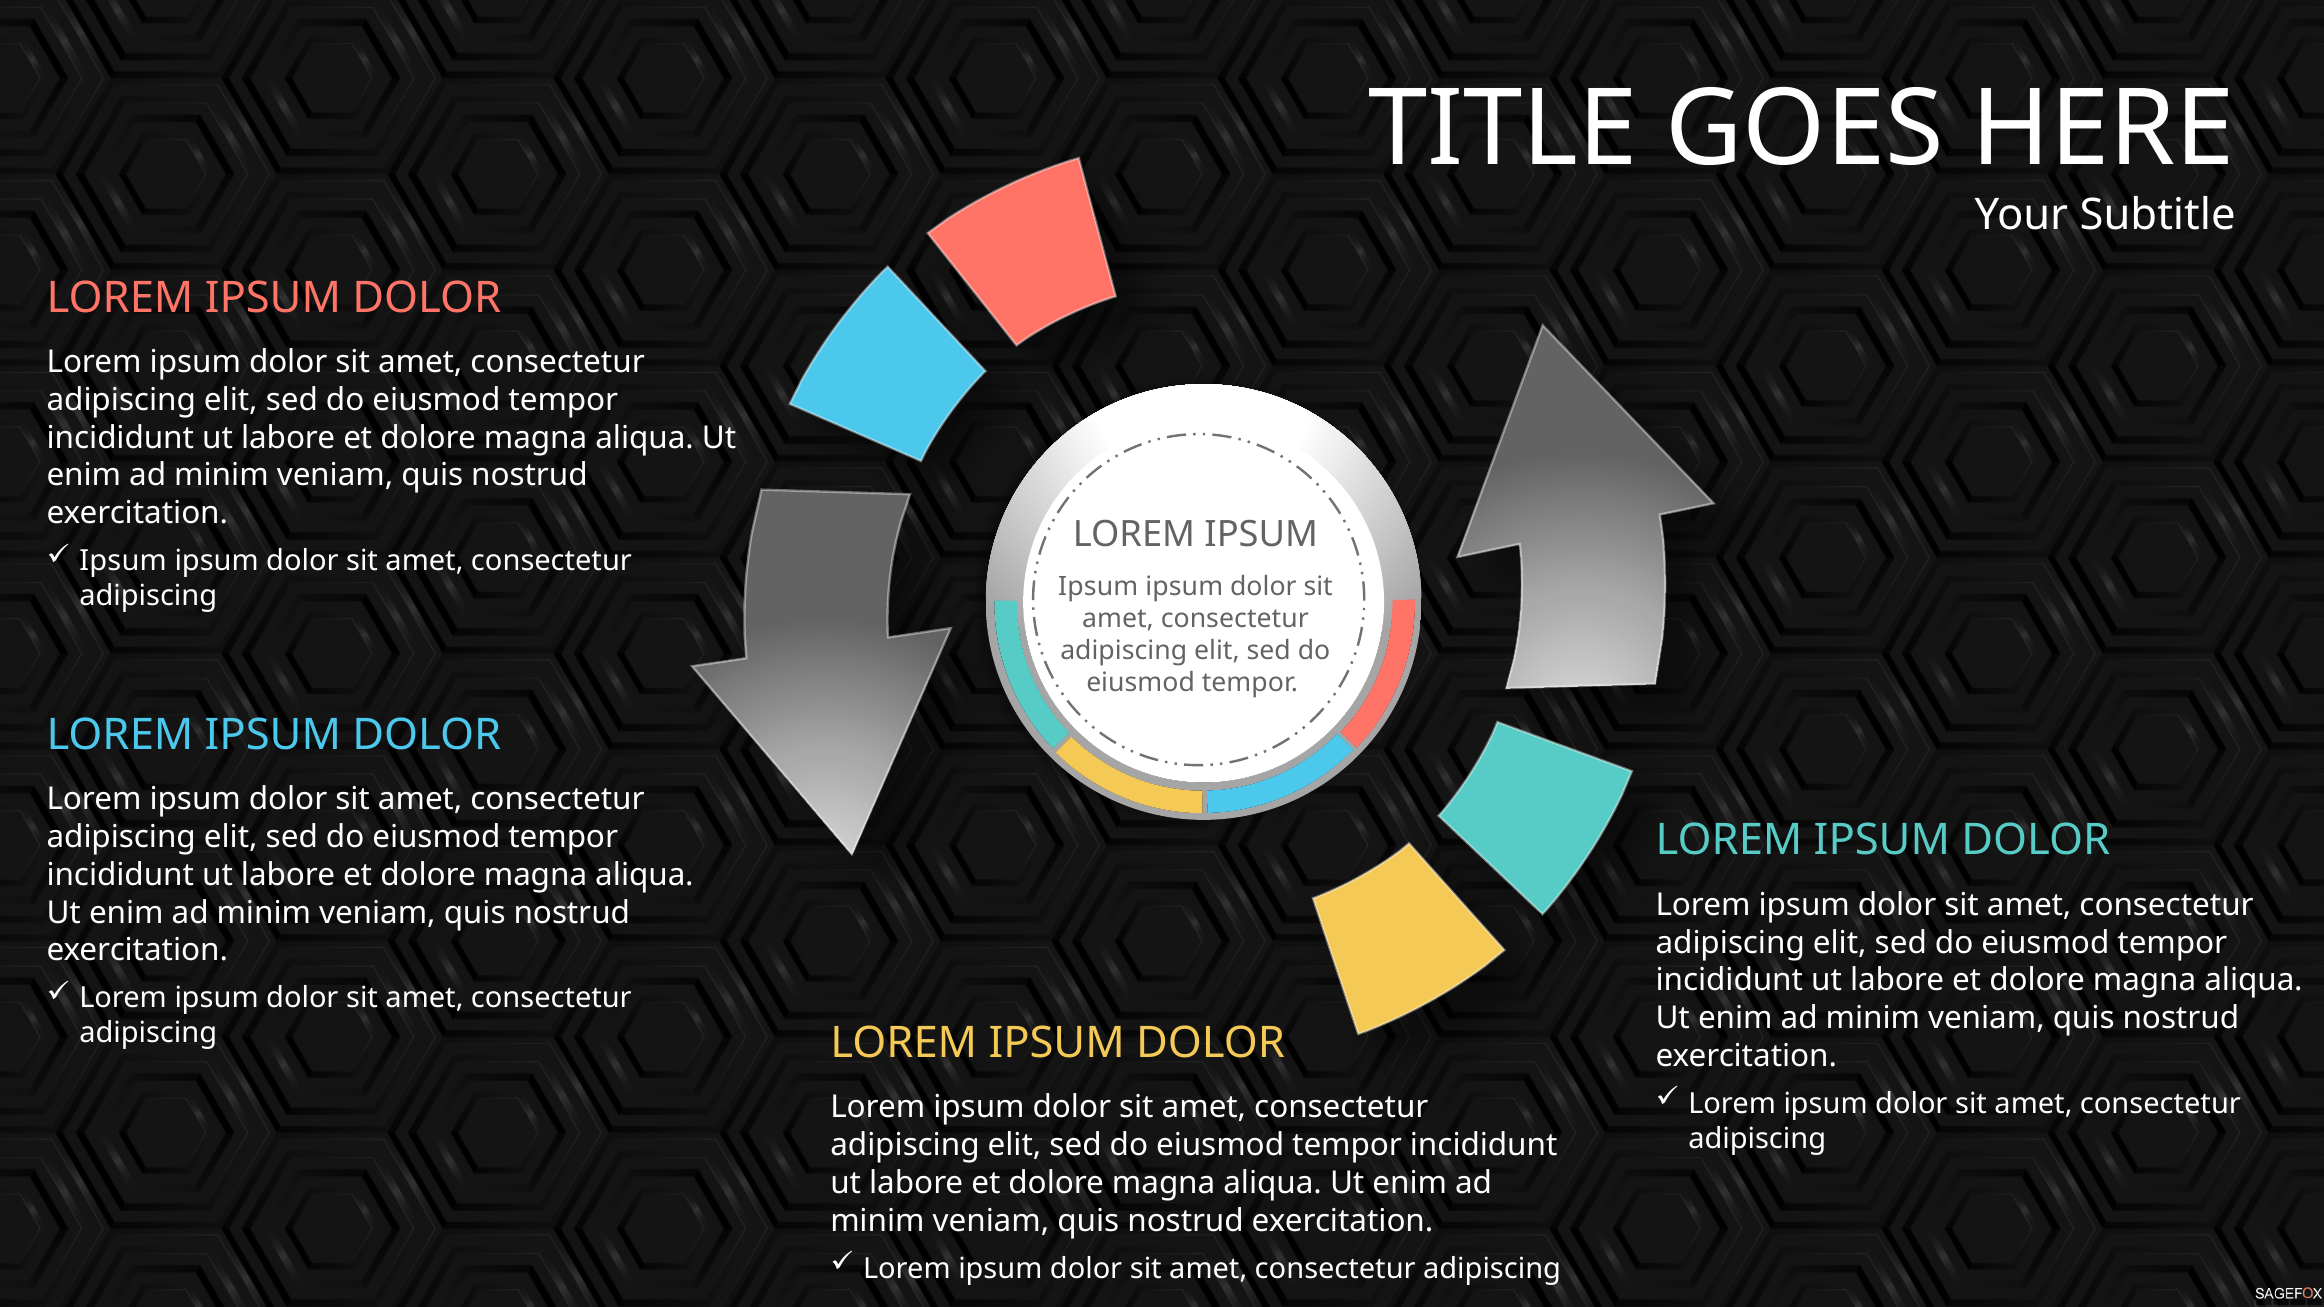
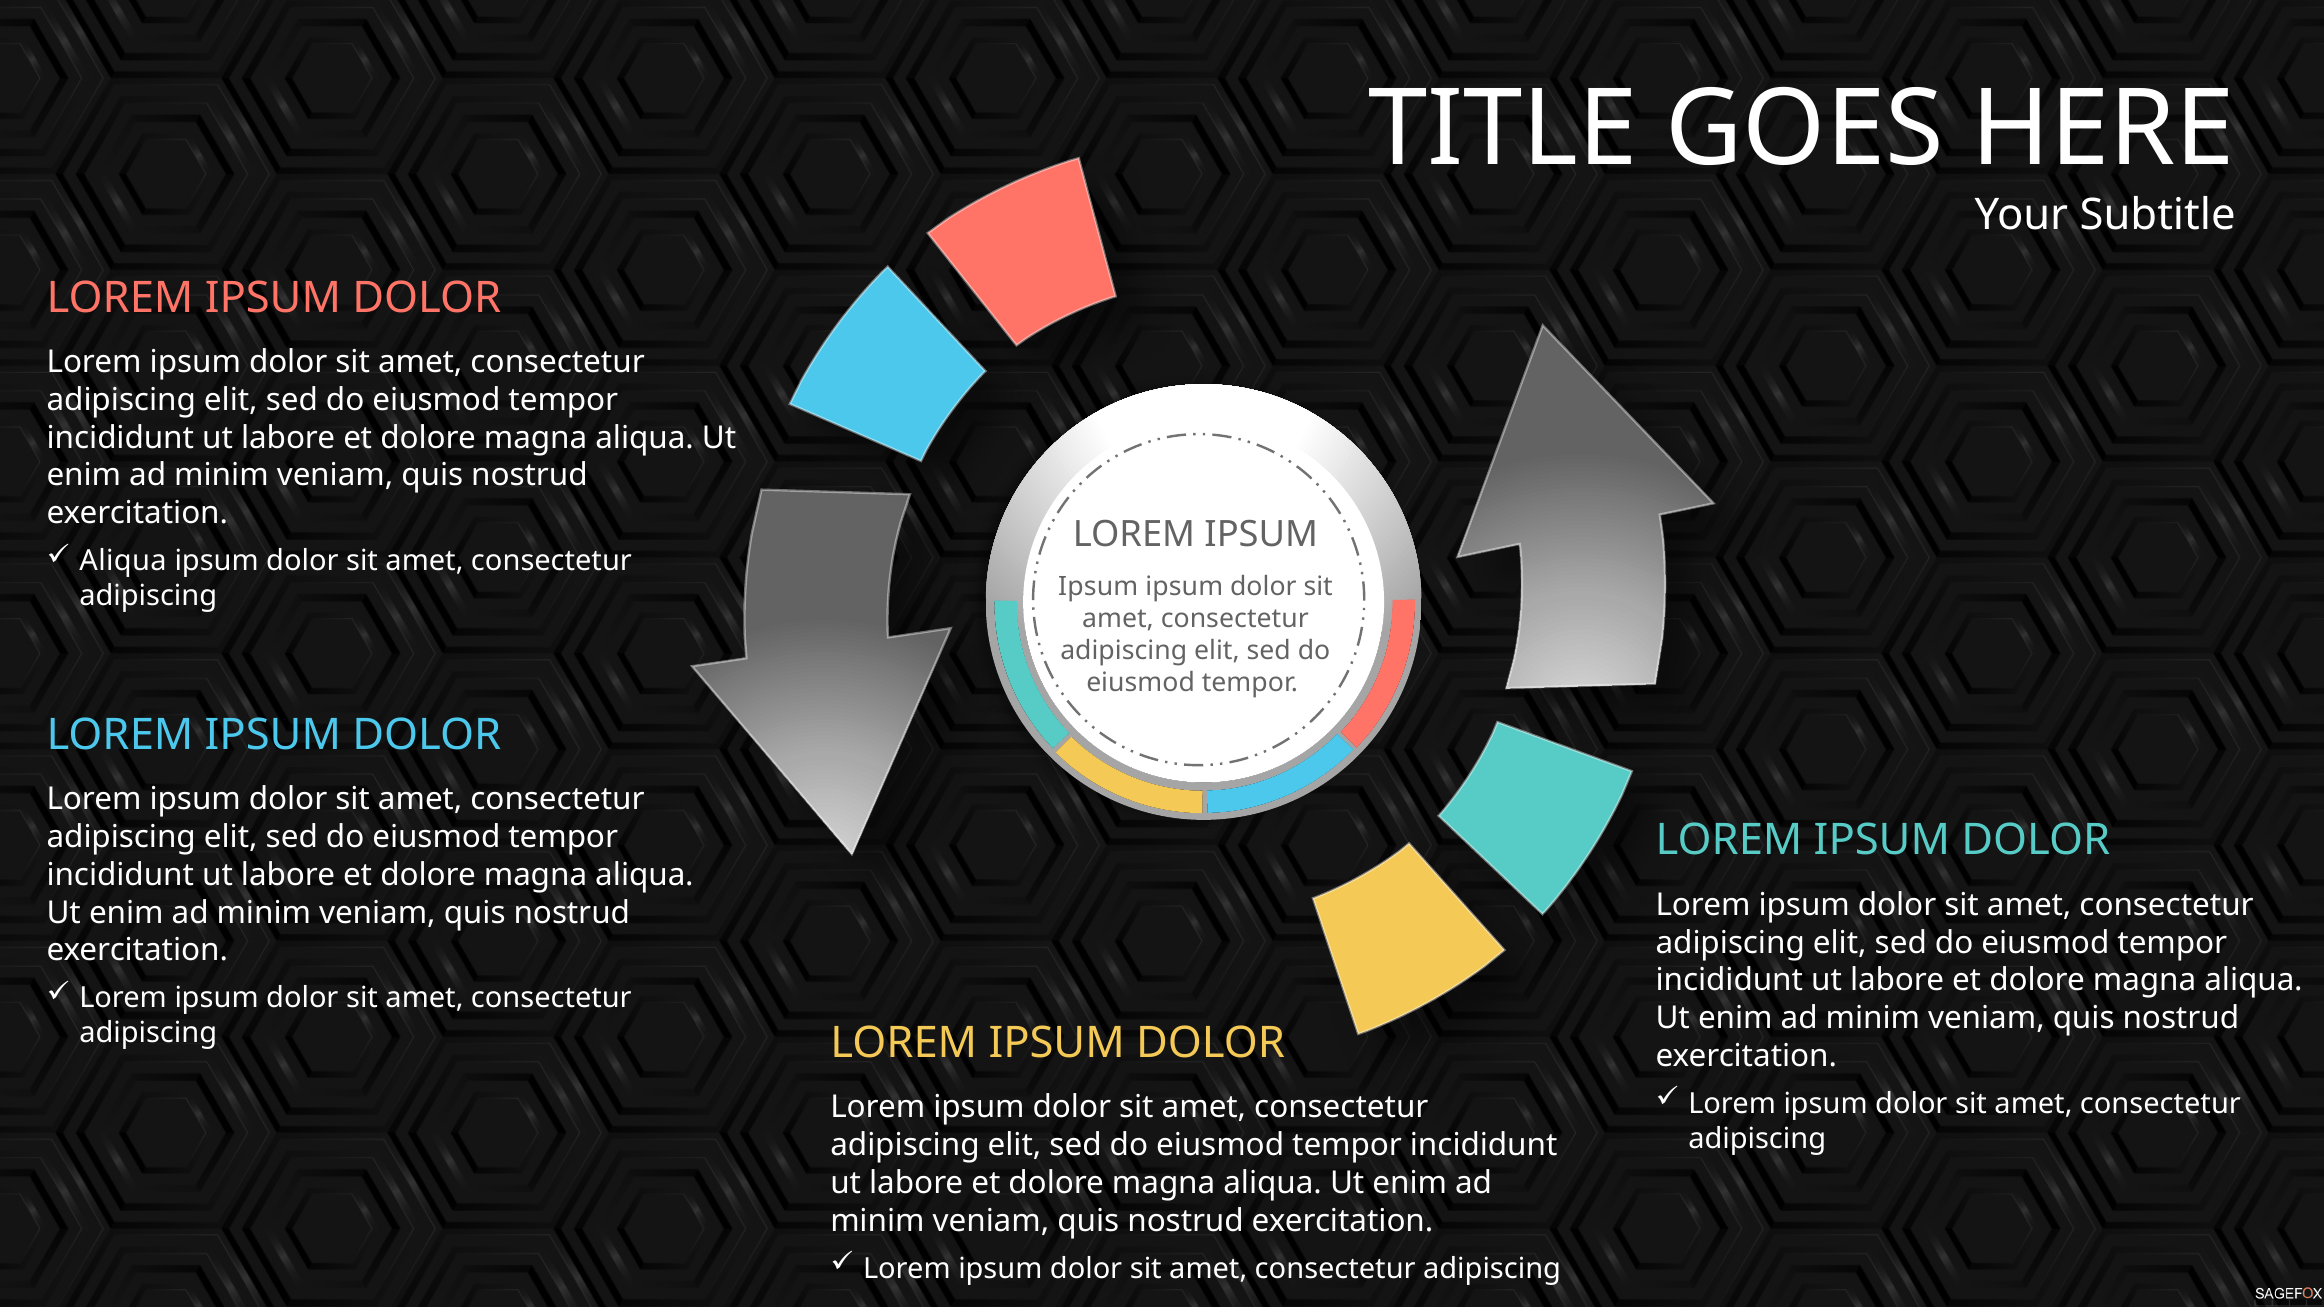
Ipsum at (123, 561): Ipsum -> Aliqua
